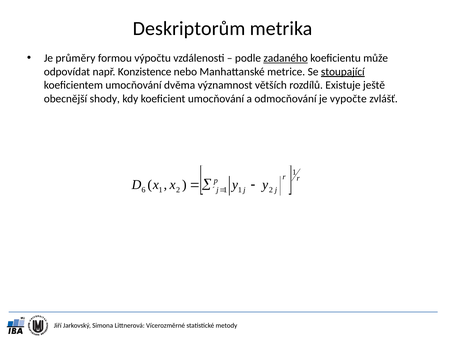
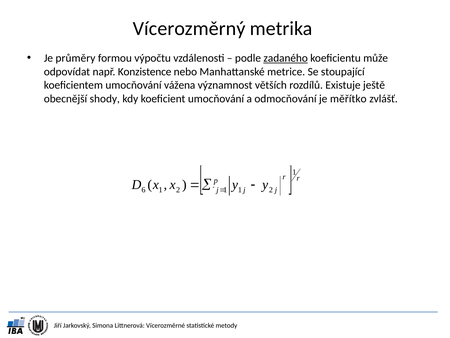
Deskriptorům: Deskriptorům -> Vícerozměrný
stoupající underline: present -> none
dvěma: dvěma -> vážena
vypočte: vypočte -> měřítko
